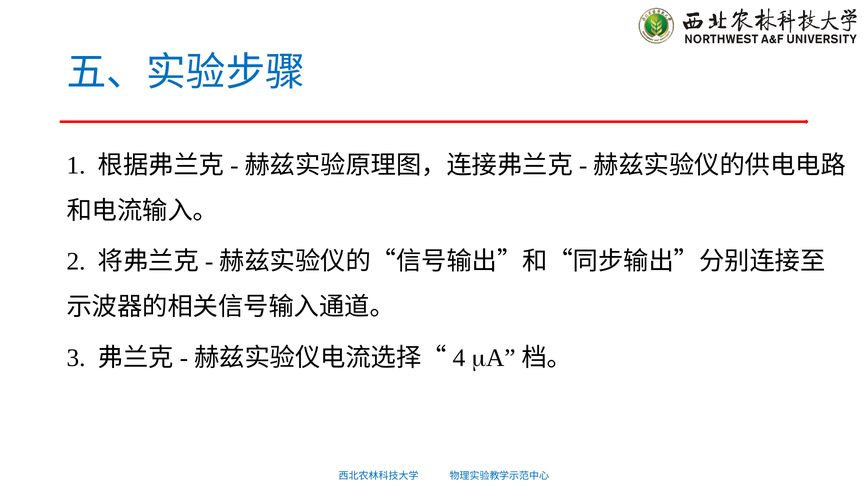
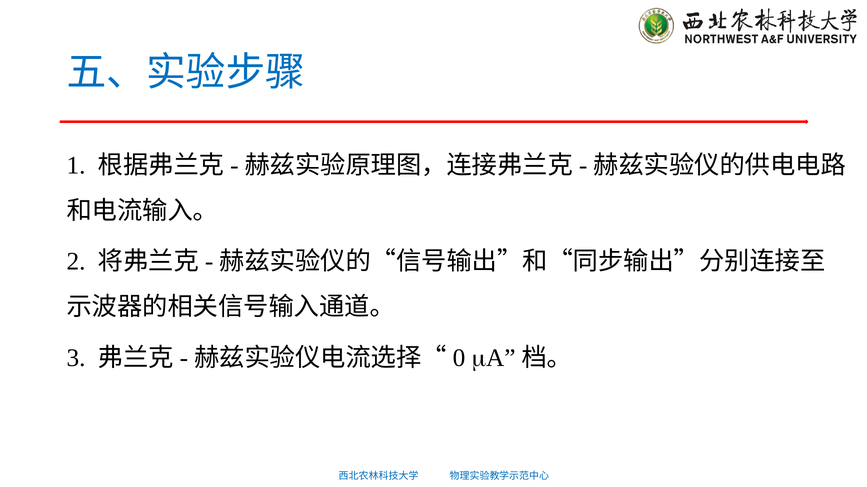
4: 4 -> 0
